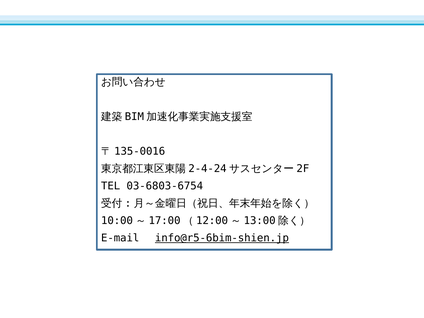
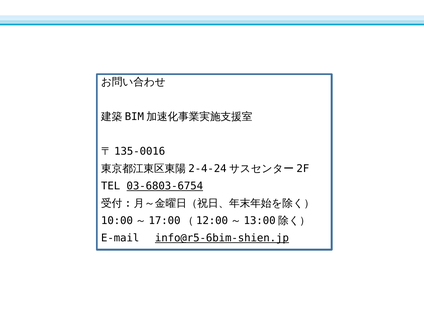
03-6803-6754 underline: none -> present
